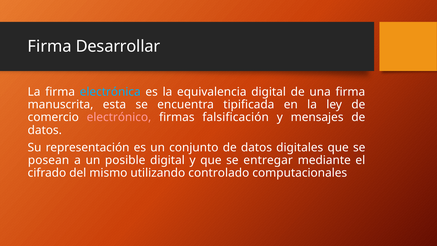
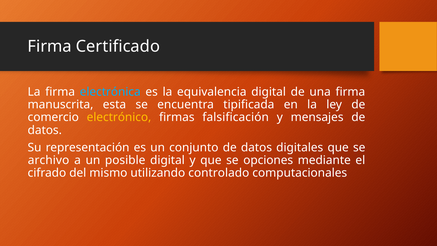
Desarrollar: Desarrollar -> Certificado
electrónico colour: pink -> yellow
posean: posean -> archivo
entregar: entregar -> opciones
